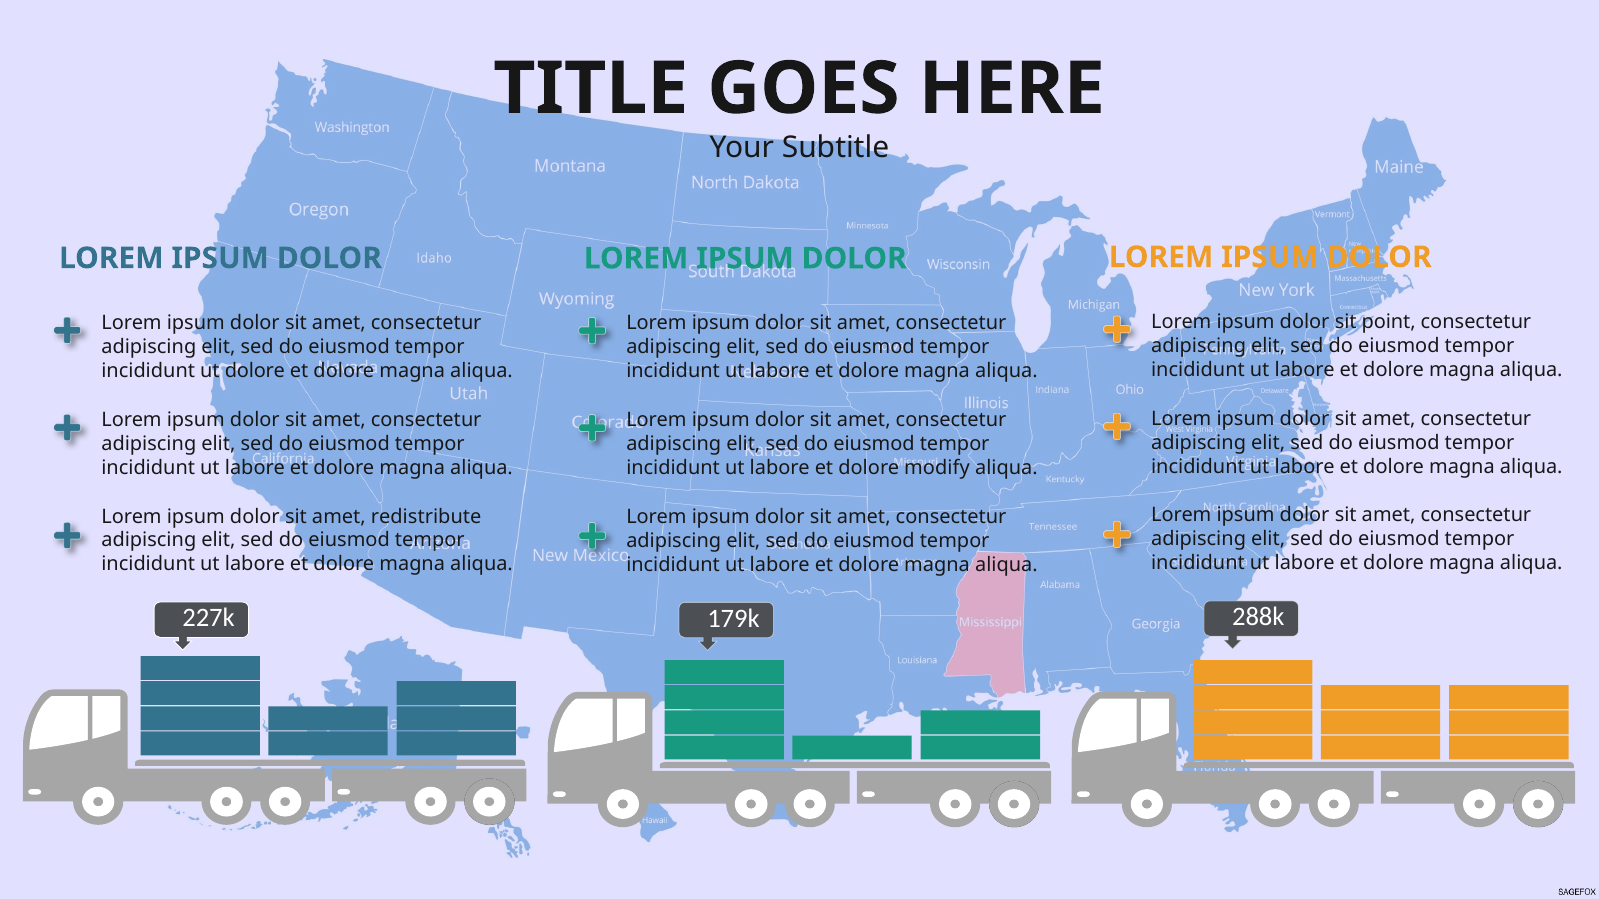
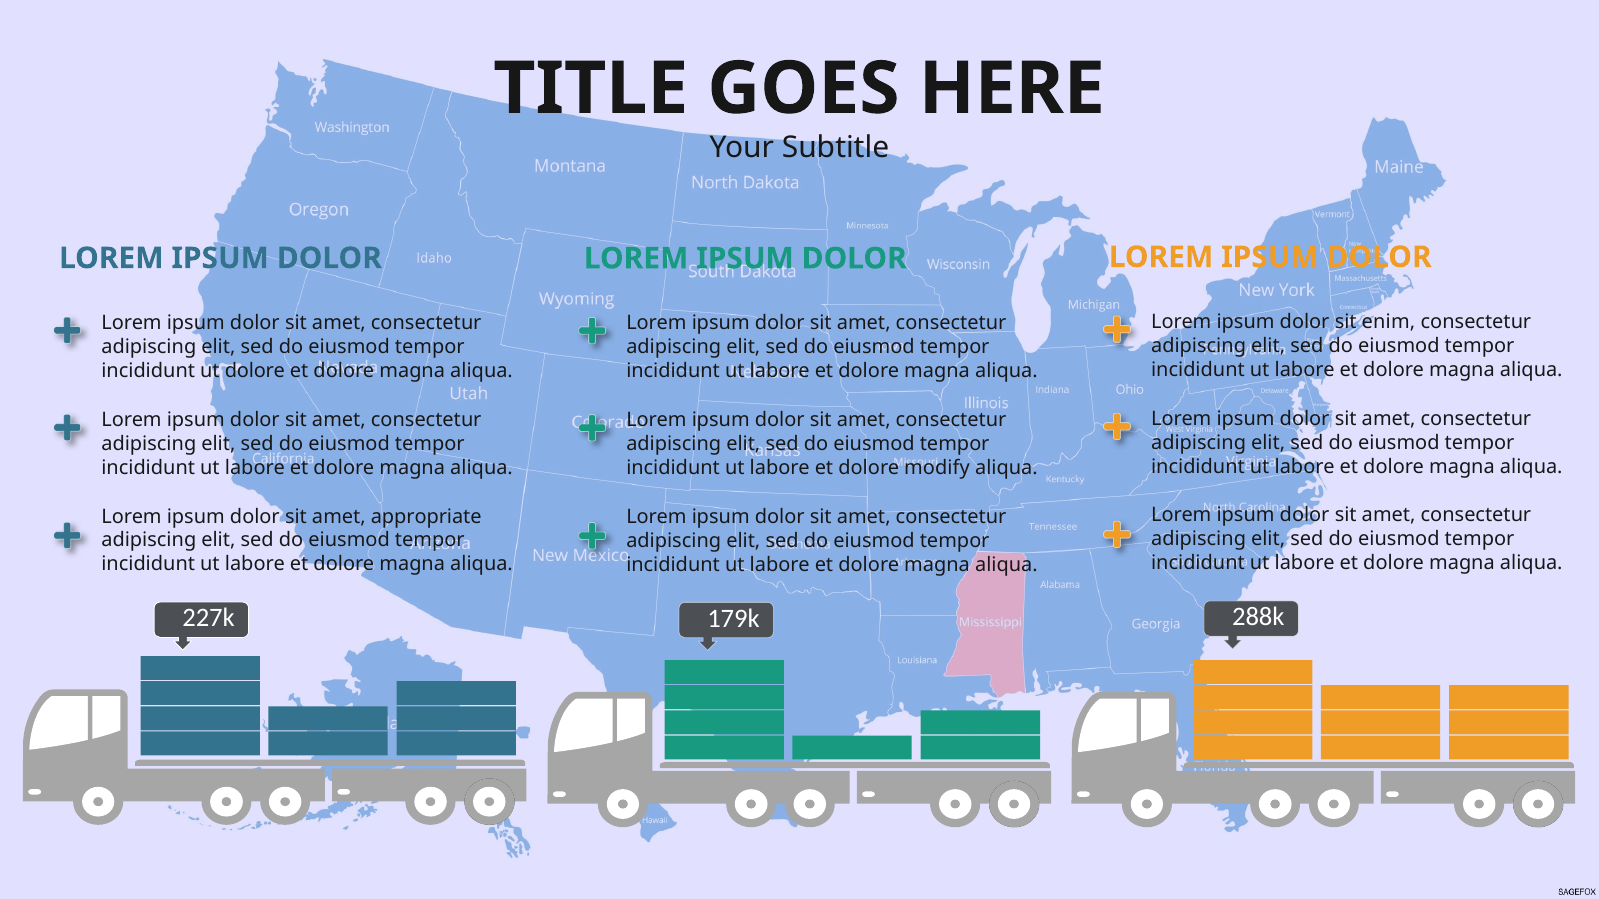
point: point -> enim
redistribute: redistribute -> appropriate
